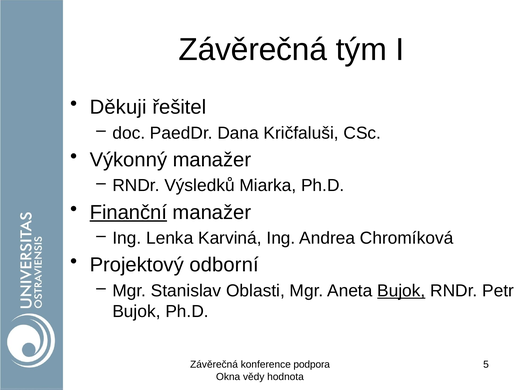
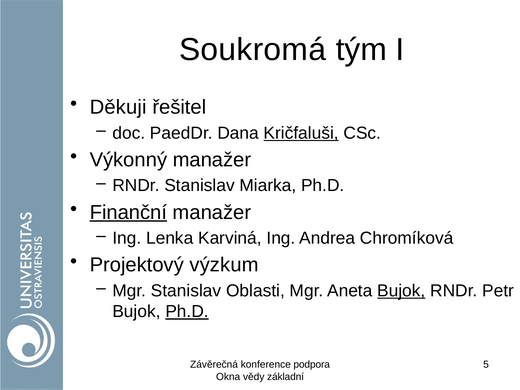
Závěrečná at (253, 50): Závěrečná -> Soukromá
Kričfaluši underline: none -> present
RNDr Výsledků: Výsledků -> Stanislav
odborní: odborní -> výzkum
Ph.D at (187, 312) underline: none -> present
hodnota: hodnota -> základní
